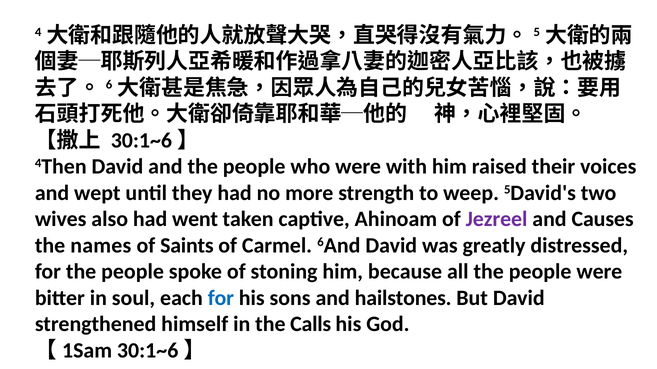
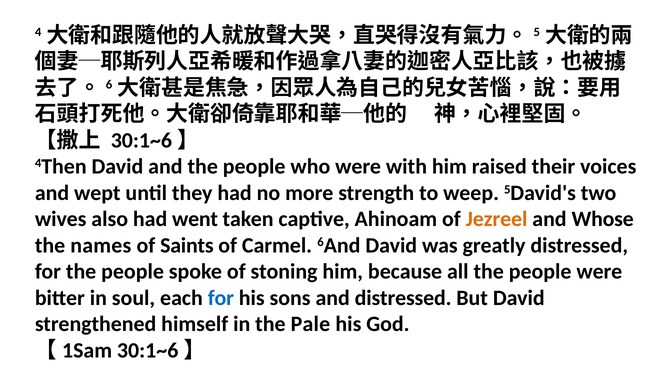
Jezreel colour: purple -> orange
Causes: Causes -> Whose
and hailstones: hailstones -> distressed
Calls: Calls -> Pale
